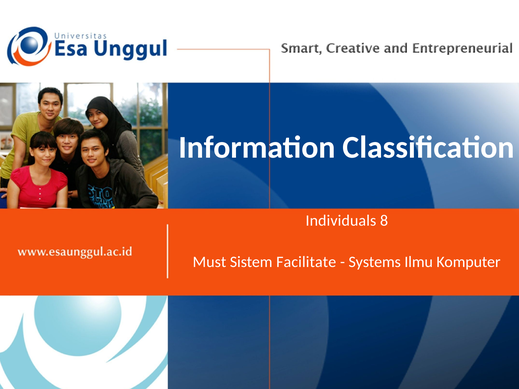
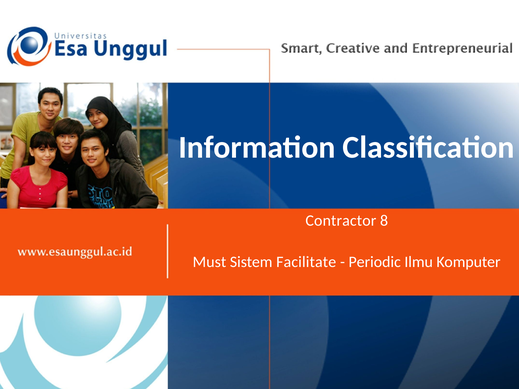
Individuals: Individuals -> Contractor
Systems: Systems -> Periodic
